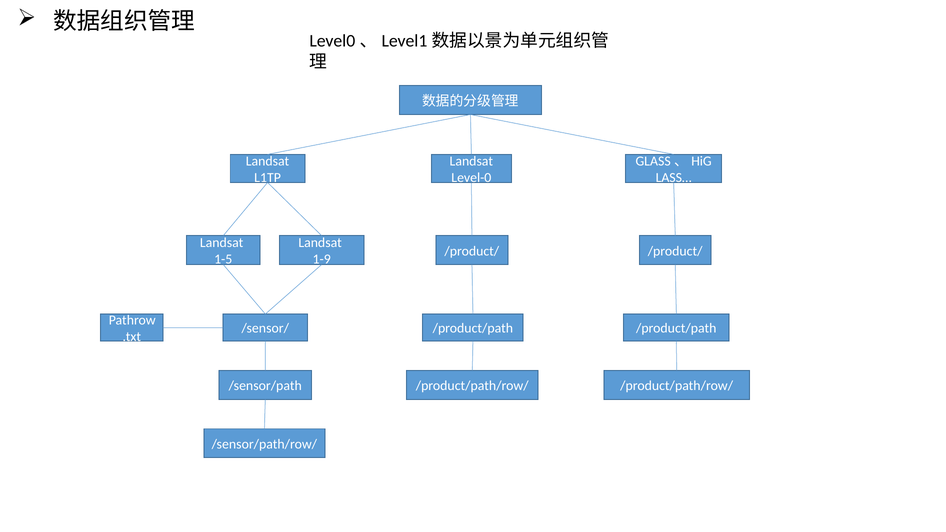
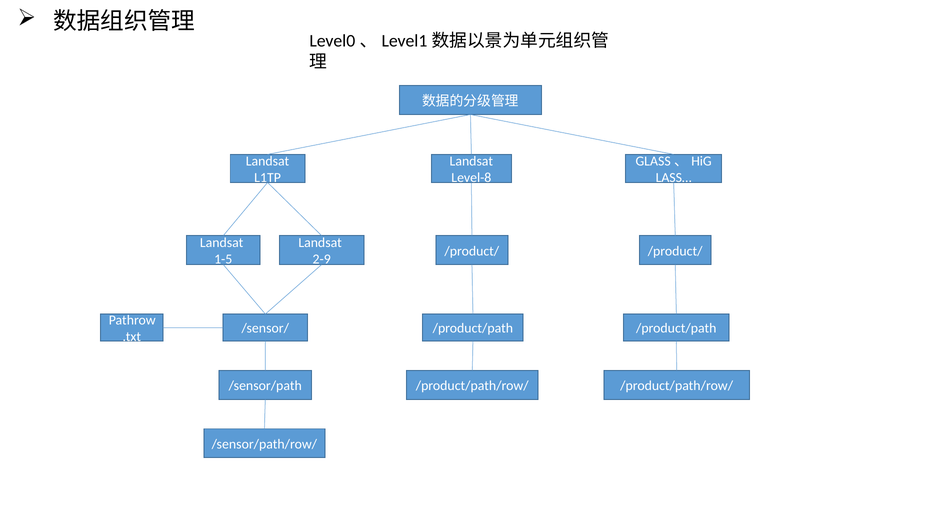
Level-0: Level-0 -> Level-8
1-9: 1-9 -> 2-9
